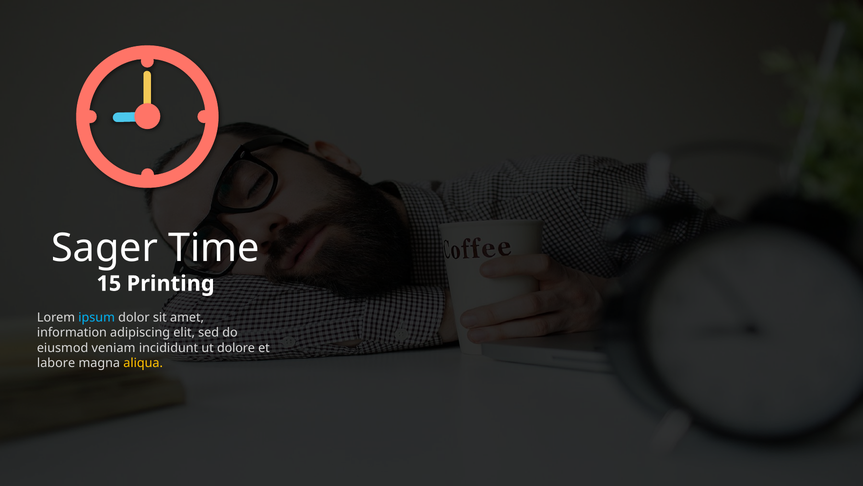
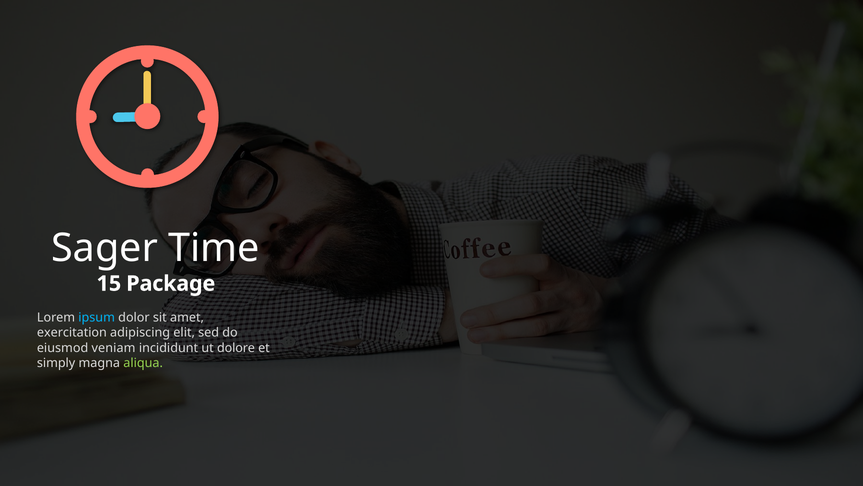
Printing: Printing -> Package
information: information -> exercitation
labore: labore -> simply
aliqua colour: yellow -> light green
